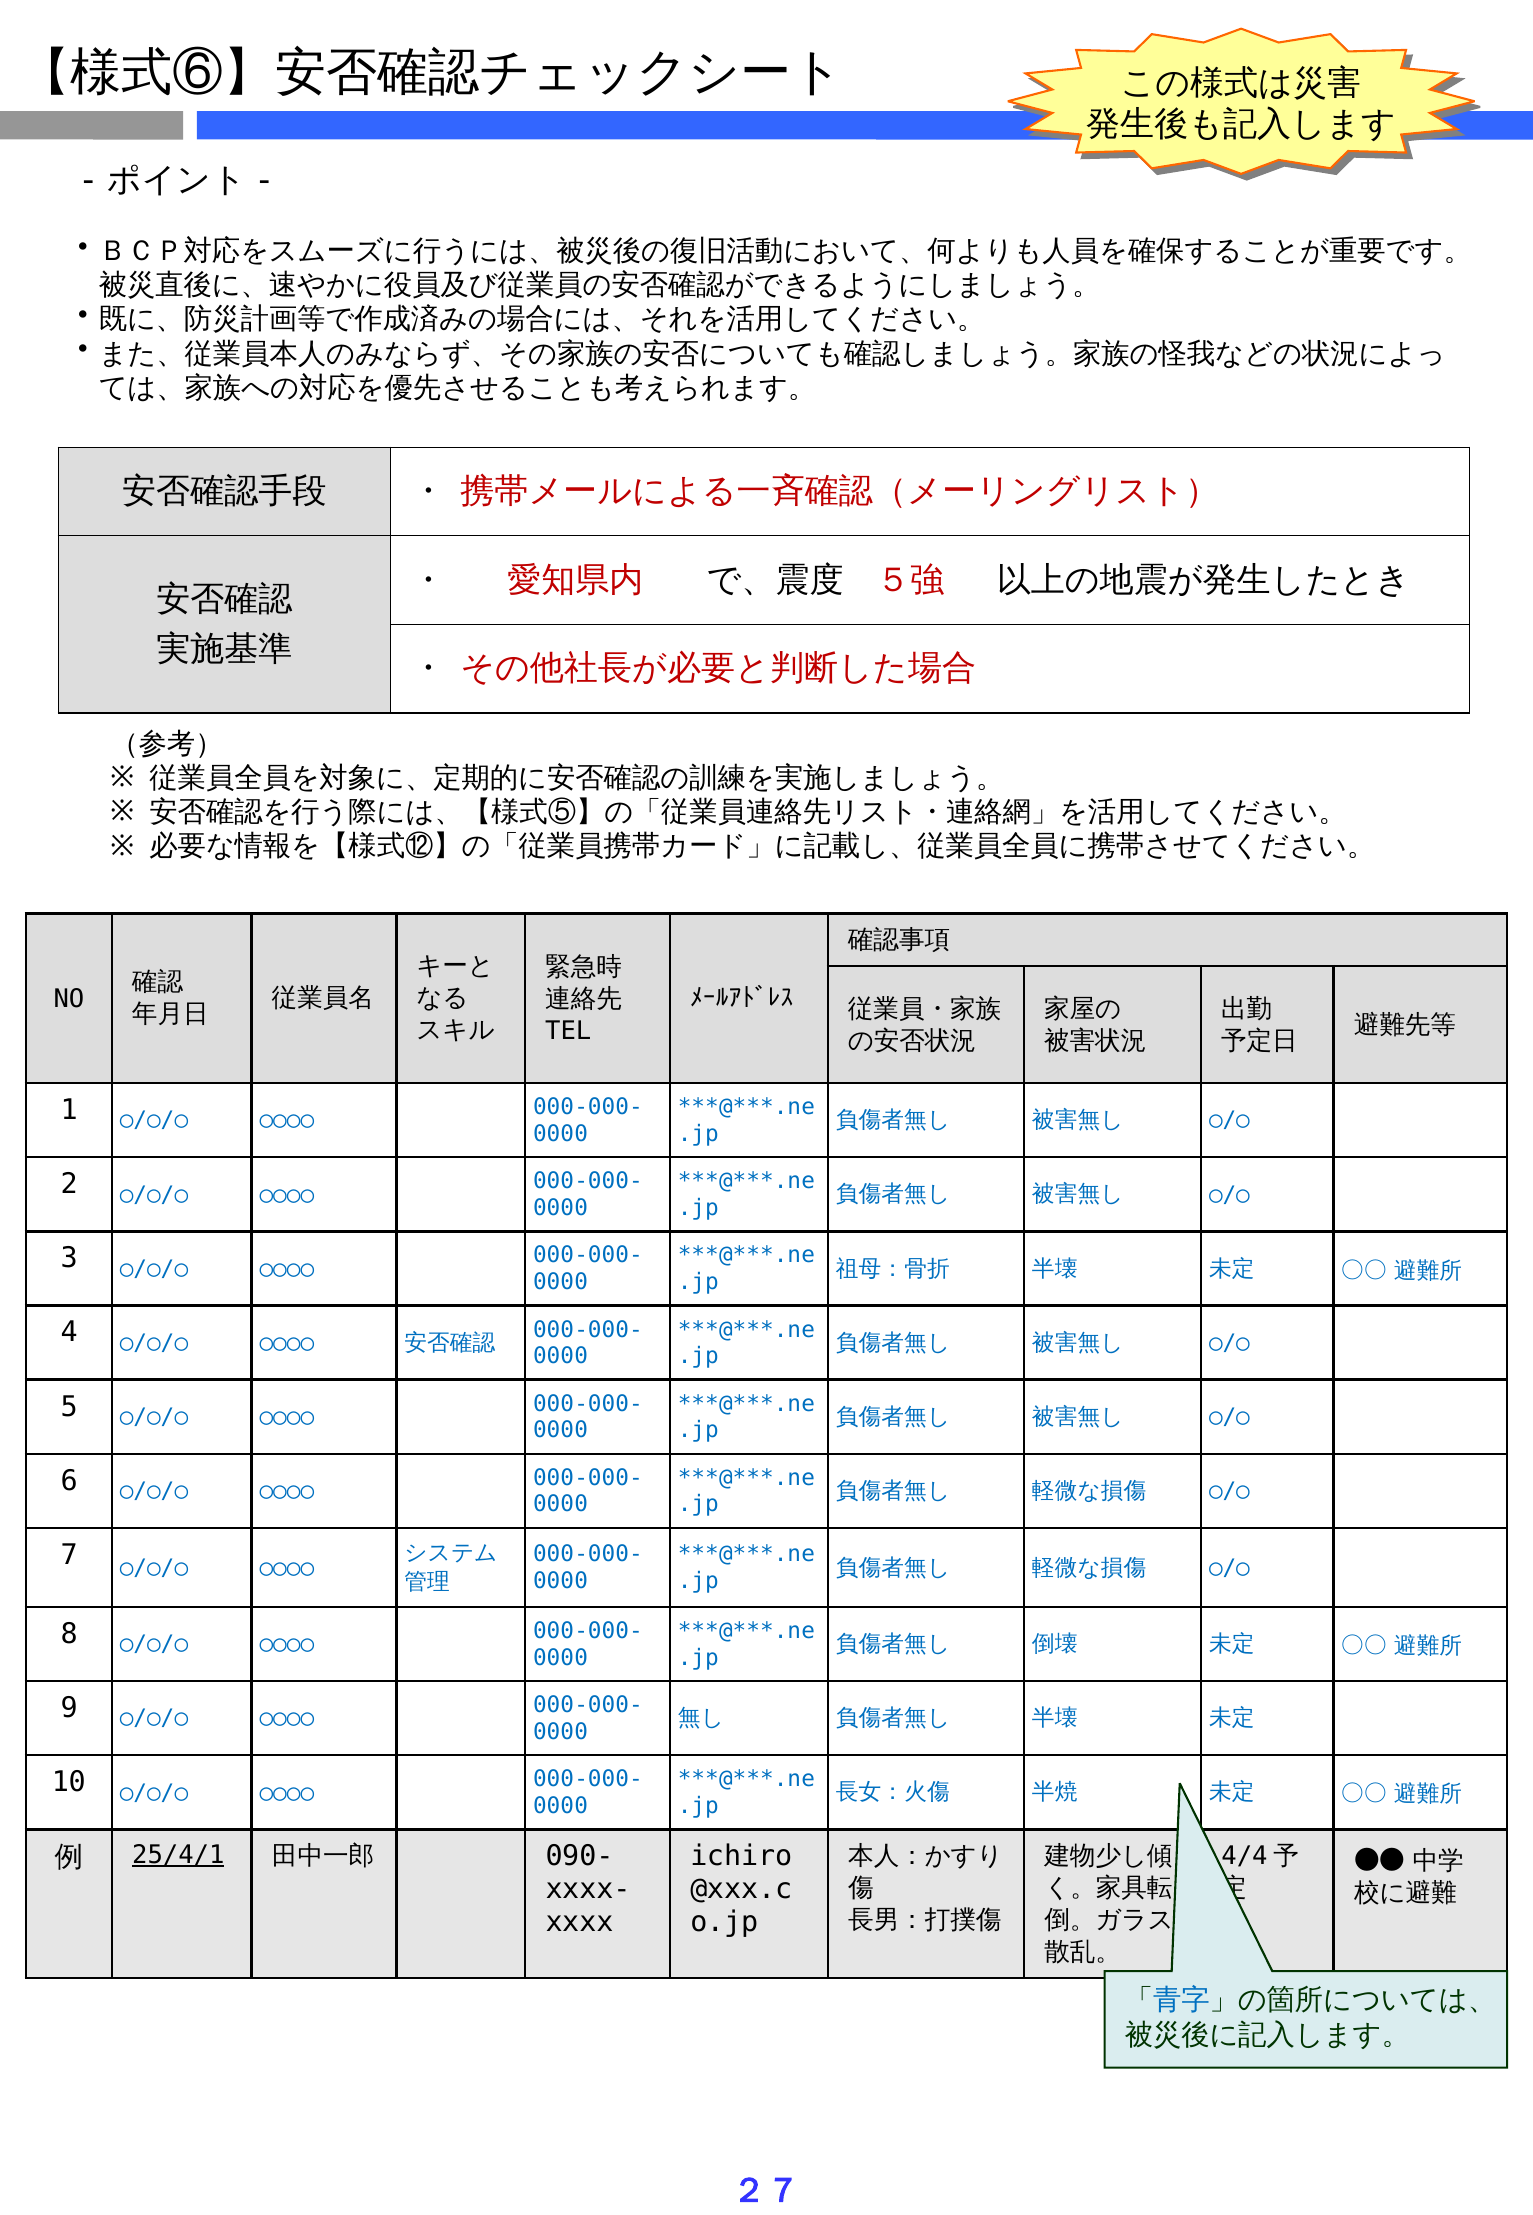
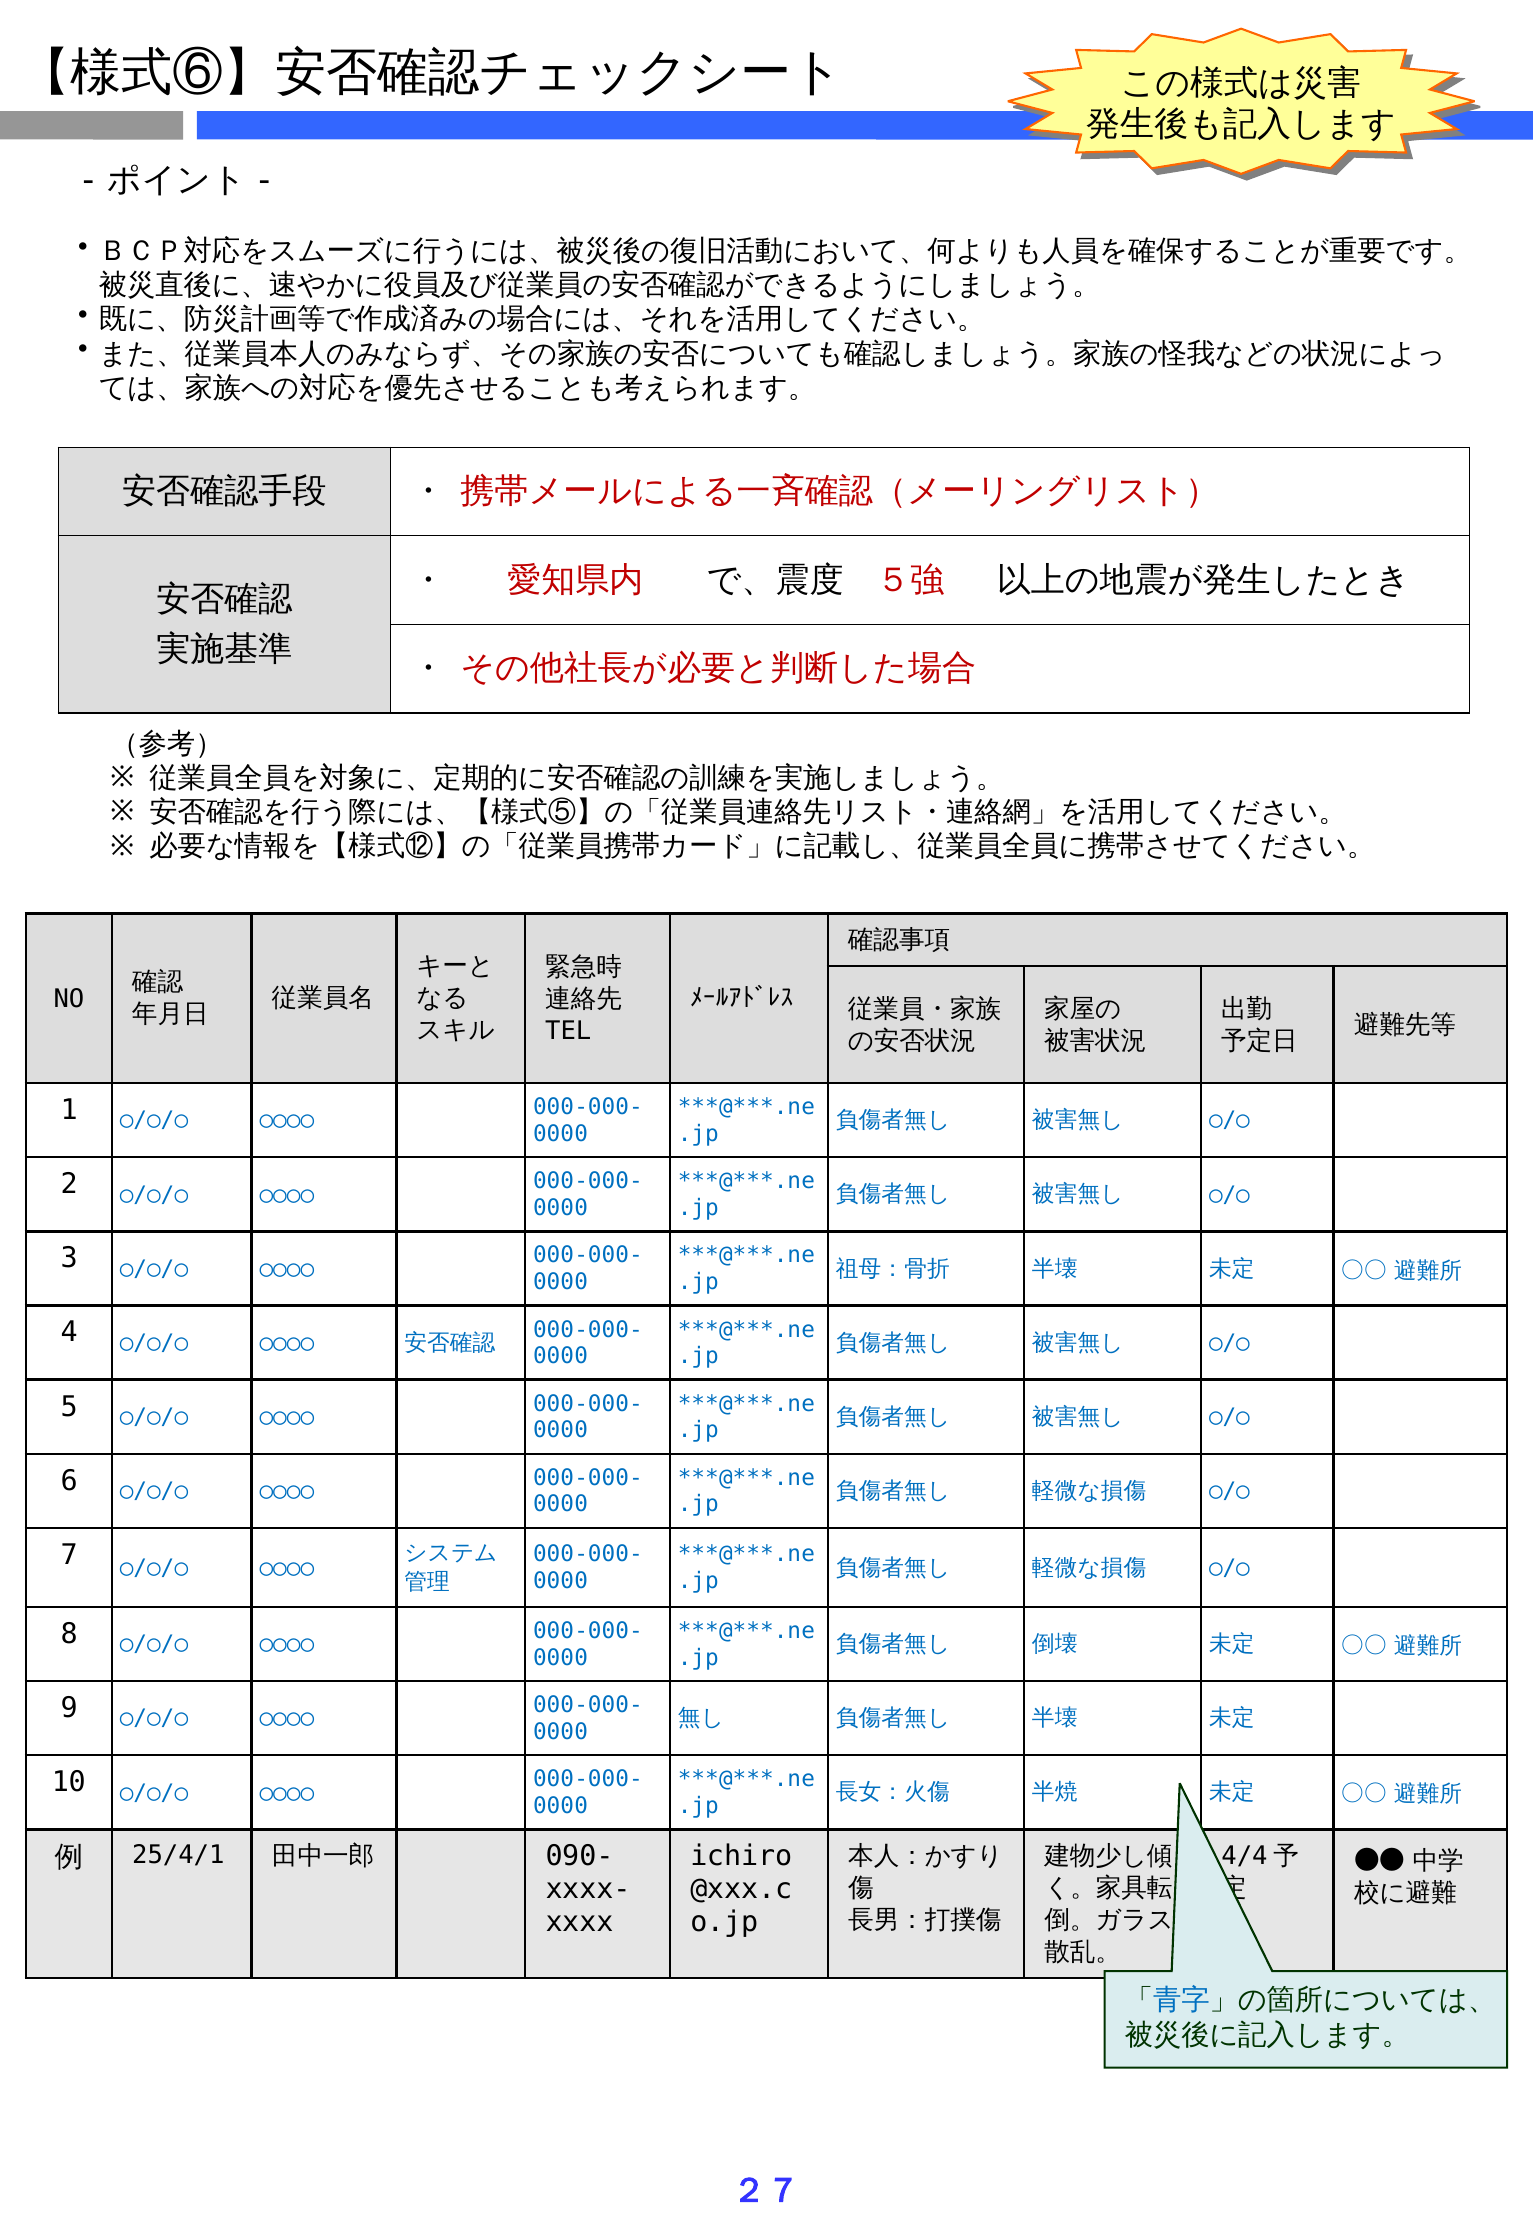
25/4/1 underline: present -> none
